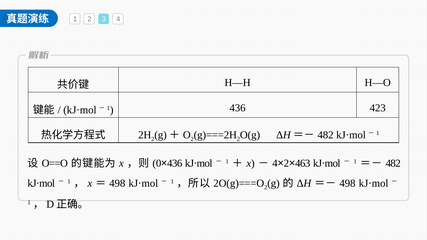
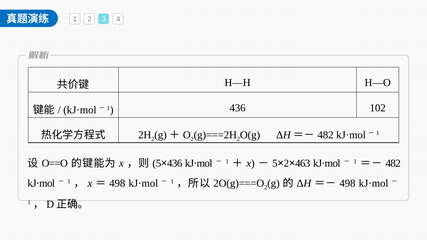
423: 423 -> 102
0 at (157, 163): 0 -> 5
4 at (275, 163): 4 -> 5
